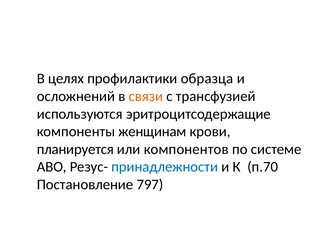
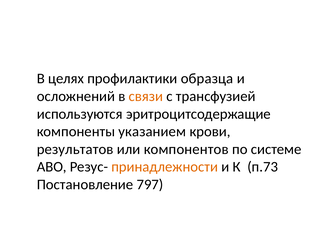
женщинам: женщинам -> указанием
планируется: планируется -> результатов
принадлежности colour: blue -> orange
п.70: п.70 -> п.73
